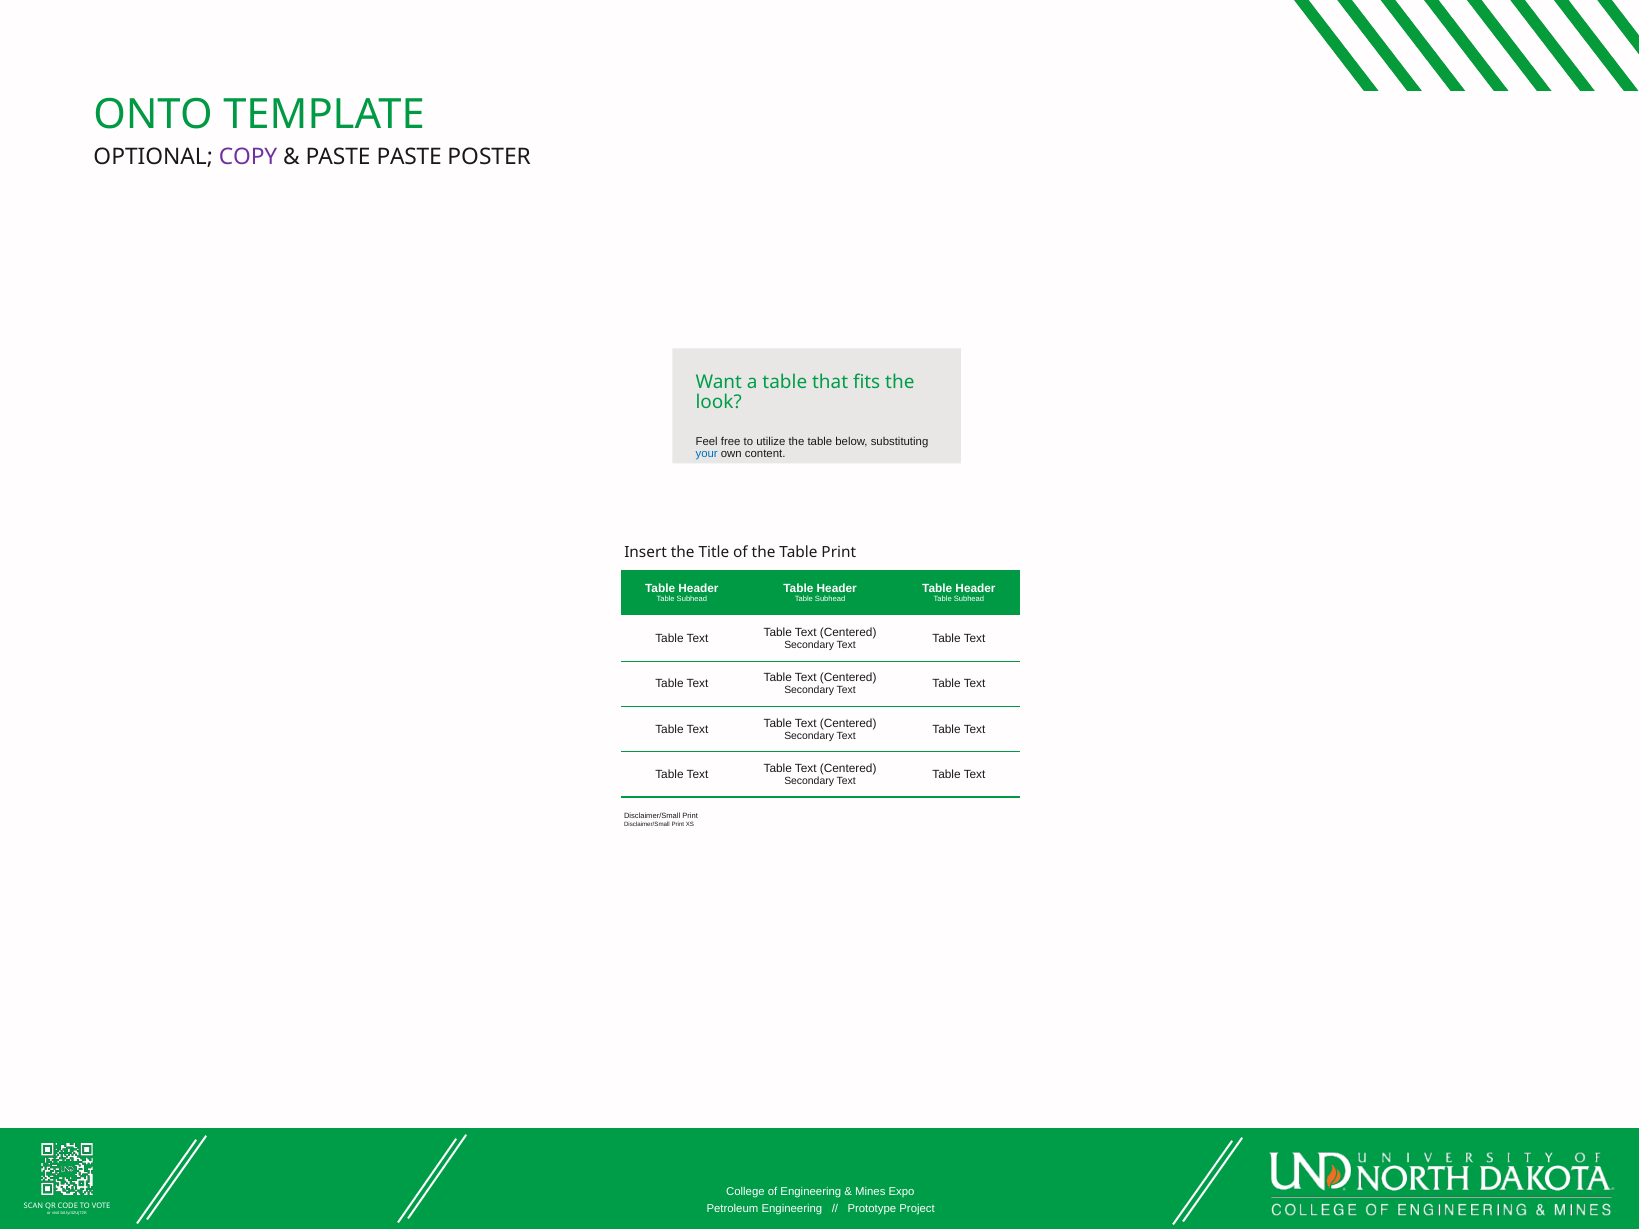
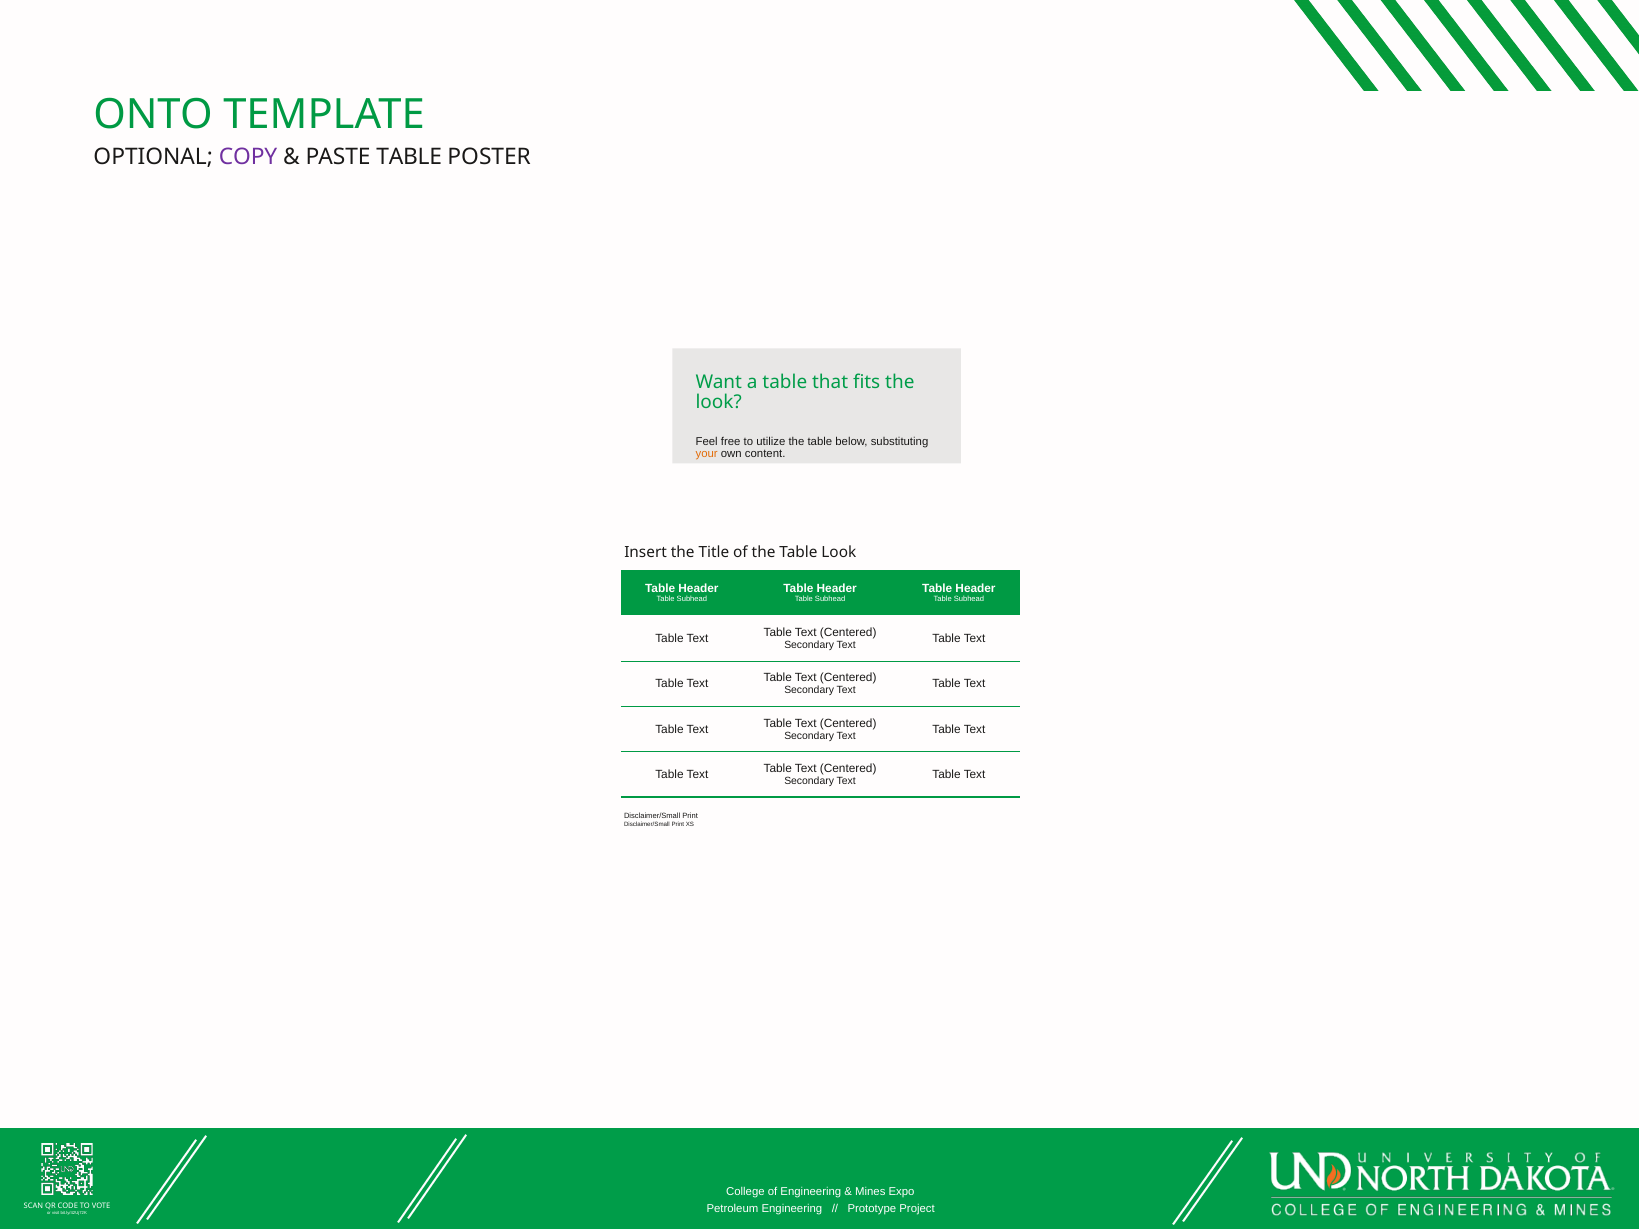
PASTE PASTE: PASTE -> TABLE
your colour: blue -> orange
Table Print: Print -> Look
